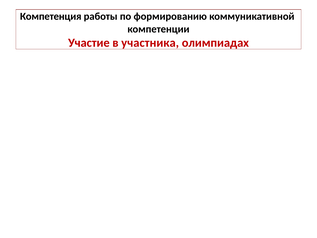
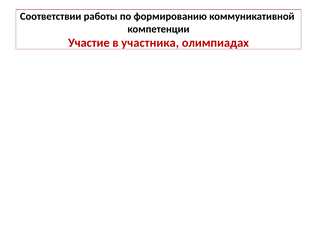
Компетенция: Компетенция -> Соответствии
